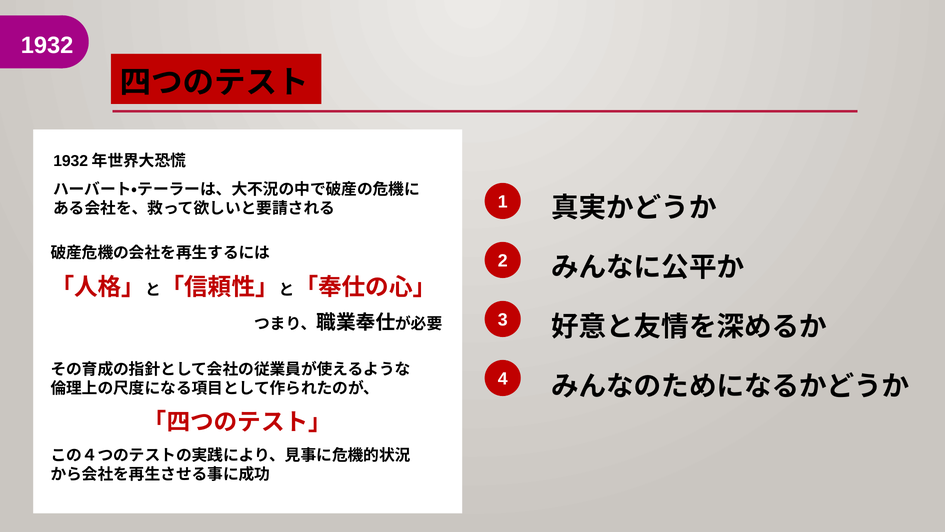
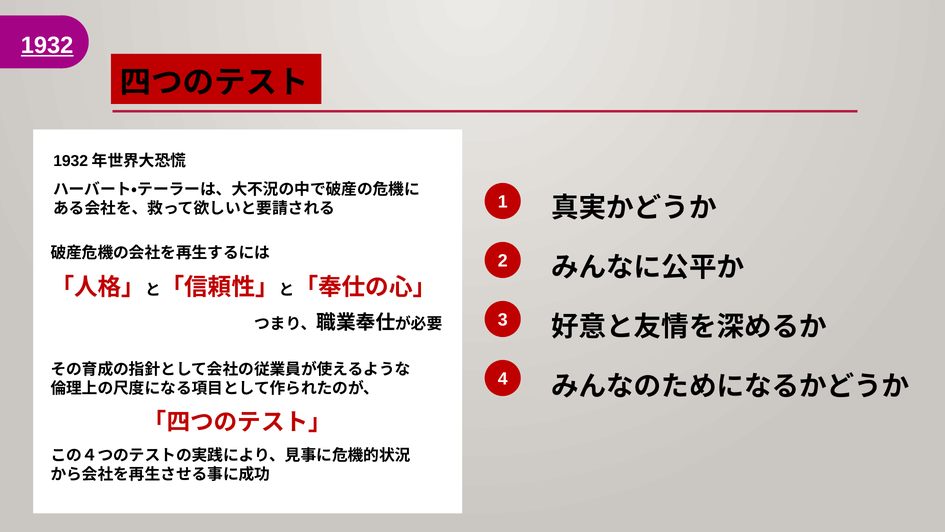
1932 underline: none -> present
